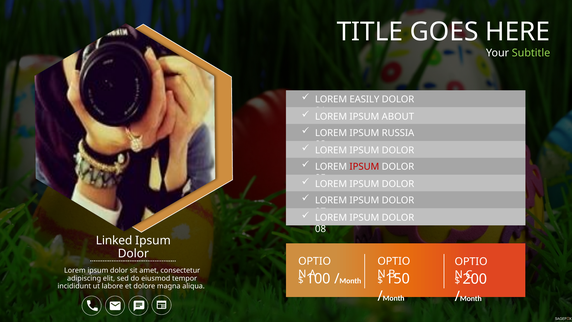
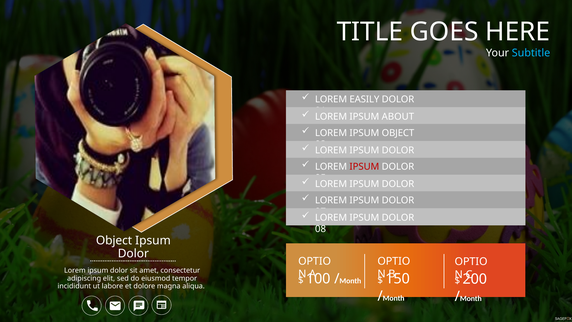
Subtitle colour: light green -> light blue
IPSUM RUSSIA: RUSSIA -> OBJECT
Linked at (114, 240): Linked -> Object
